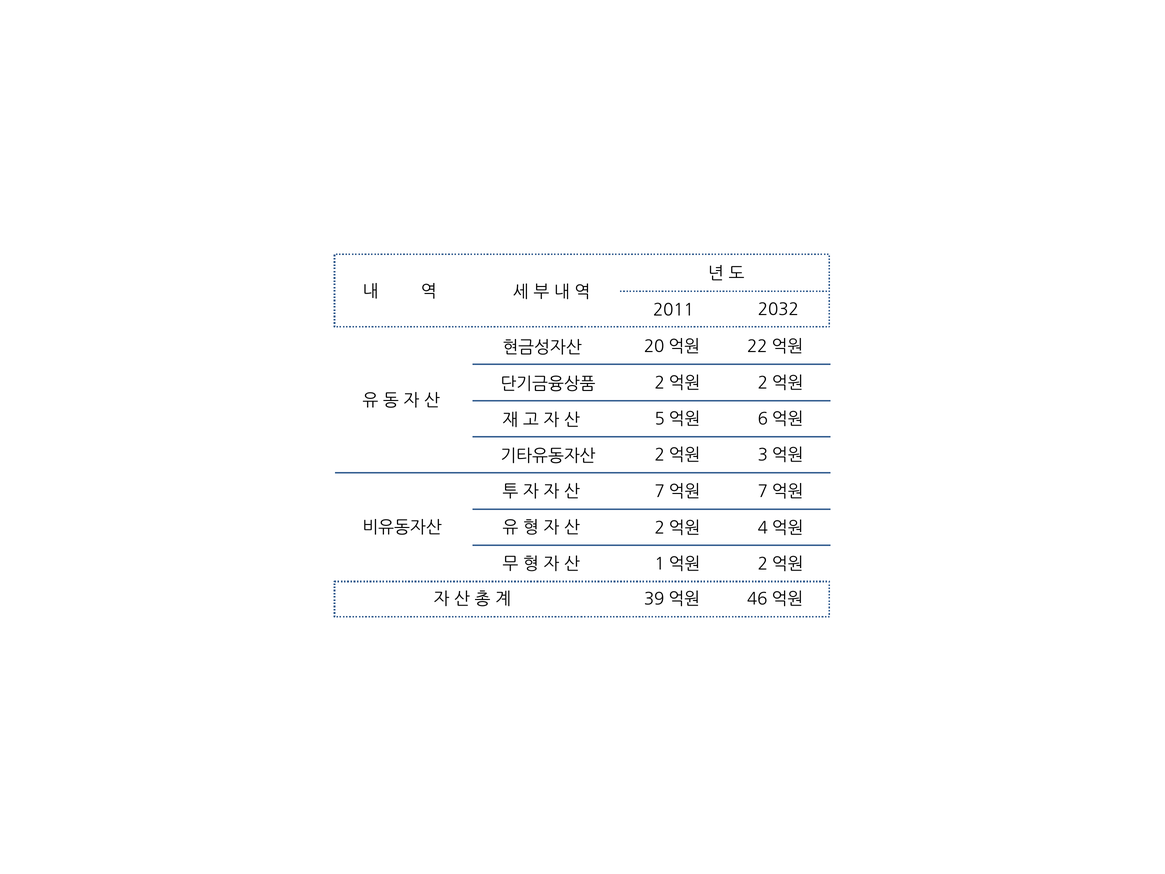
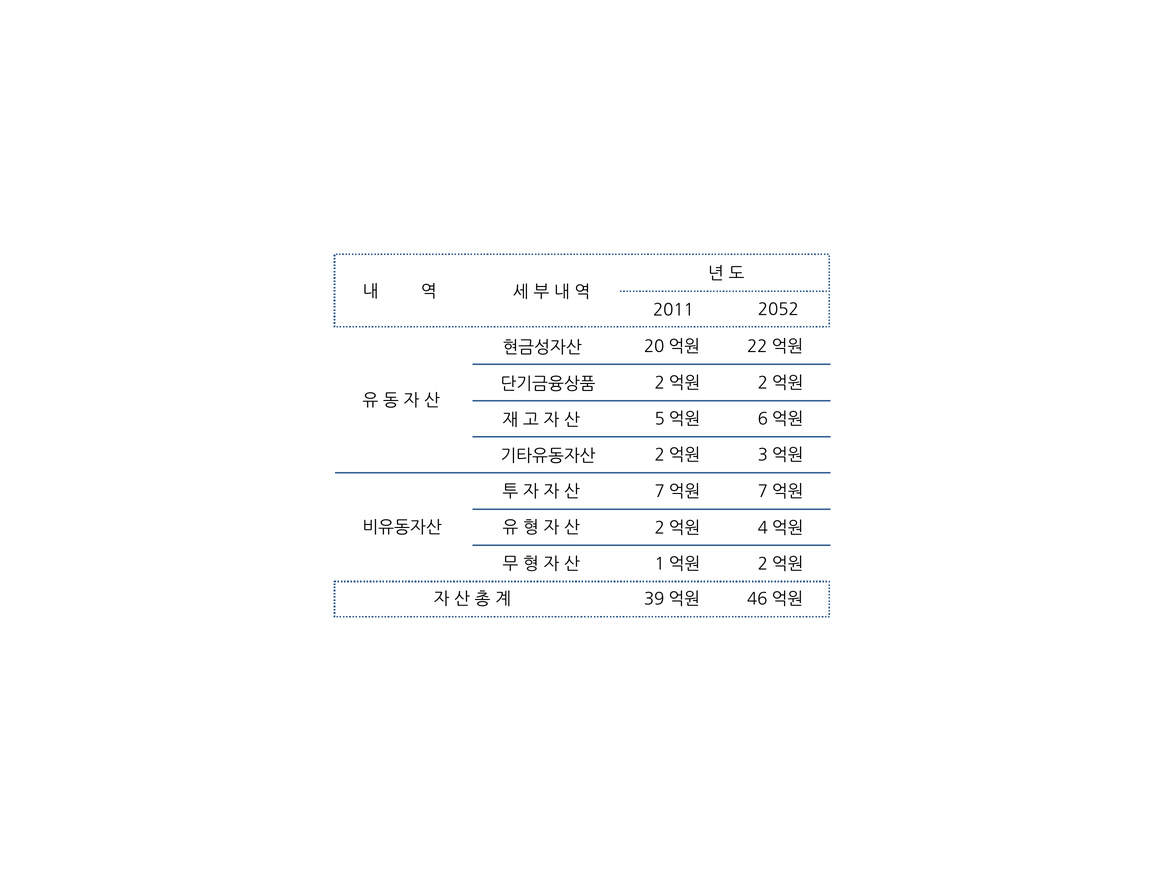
2032: 2032 -> 2052
